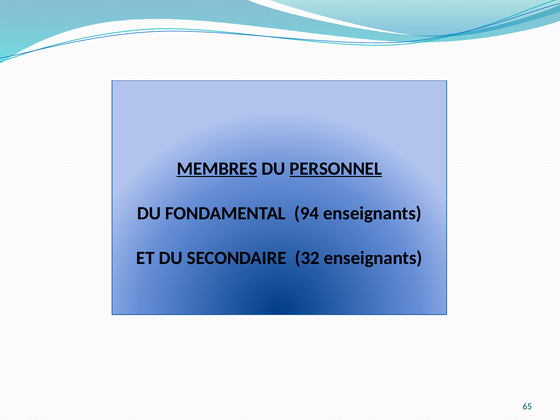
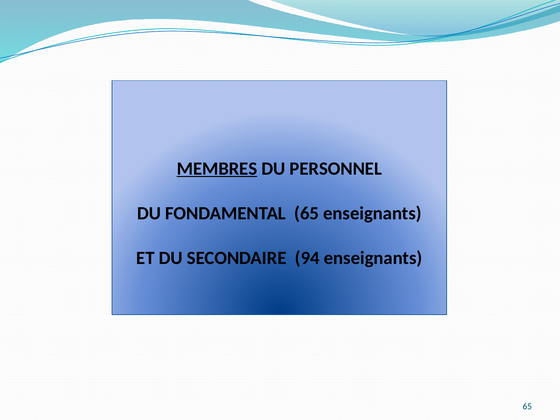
PERSONNEL underline: present -> none
FONDAMENTAL 94: 94 -> 65
32: 32 -> 94
